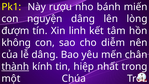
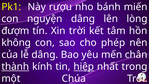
Xin linh: linh -> trời
diễm: diễm -> phép
hiệp underline: none -> present
